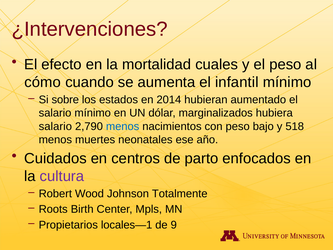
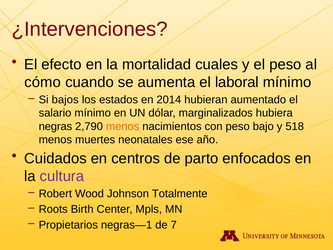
infantil: infantil -> laboral
sobre: sobre -> bajos
salario at (55, 126): salario -> negras
menos at (123, 126) colour: blue -> orange
locales—1: locales—1 -> negras—1
9: 9 -> 7
